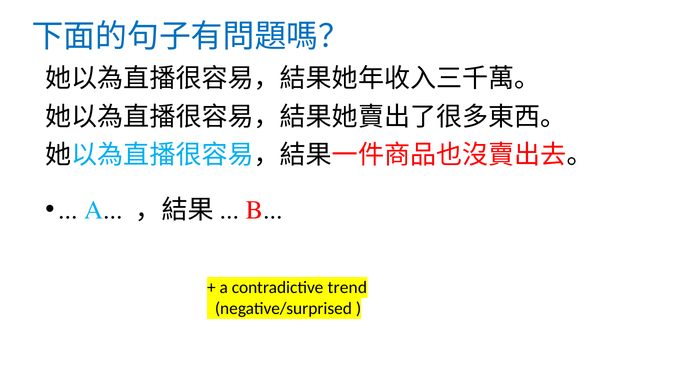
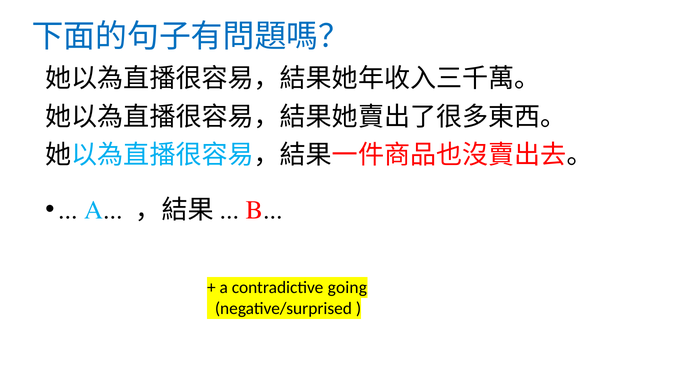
trend: trend -> going
